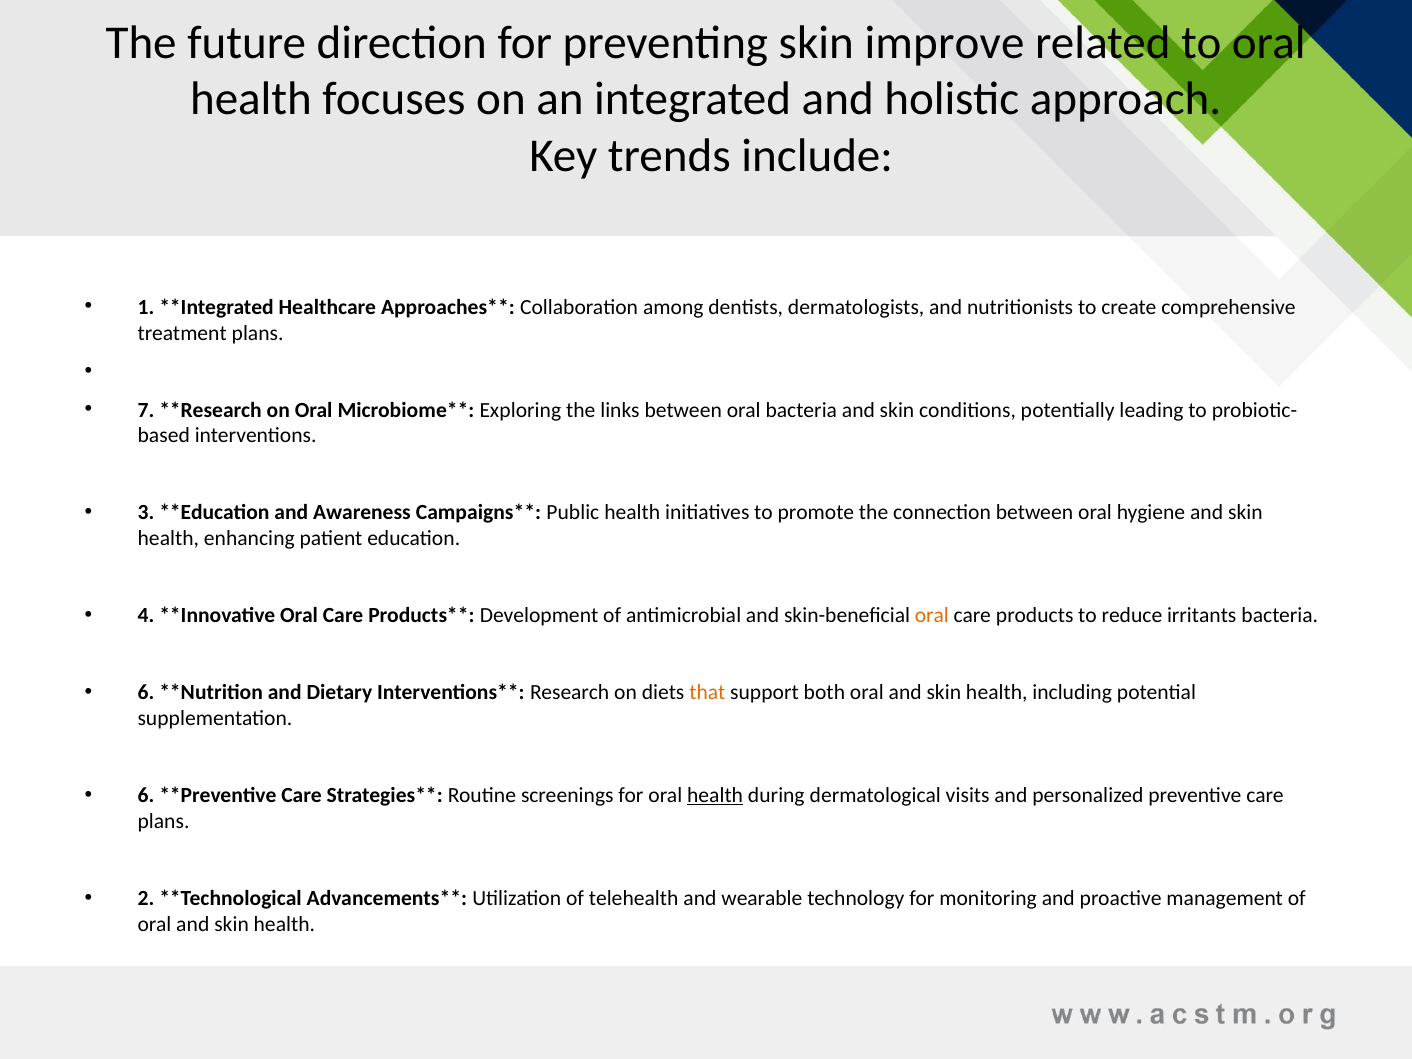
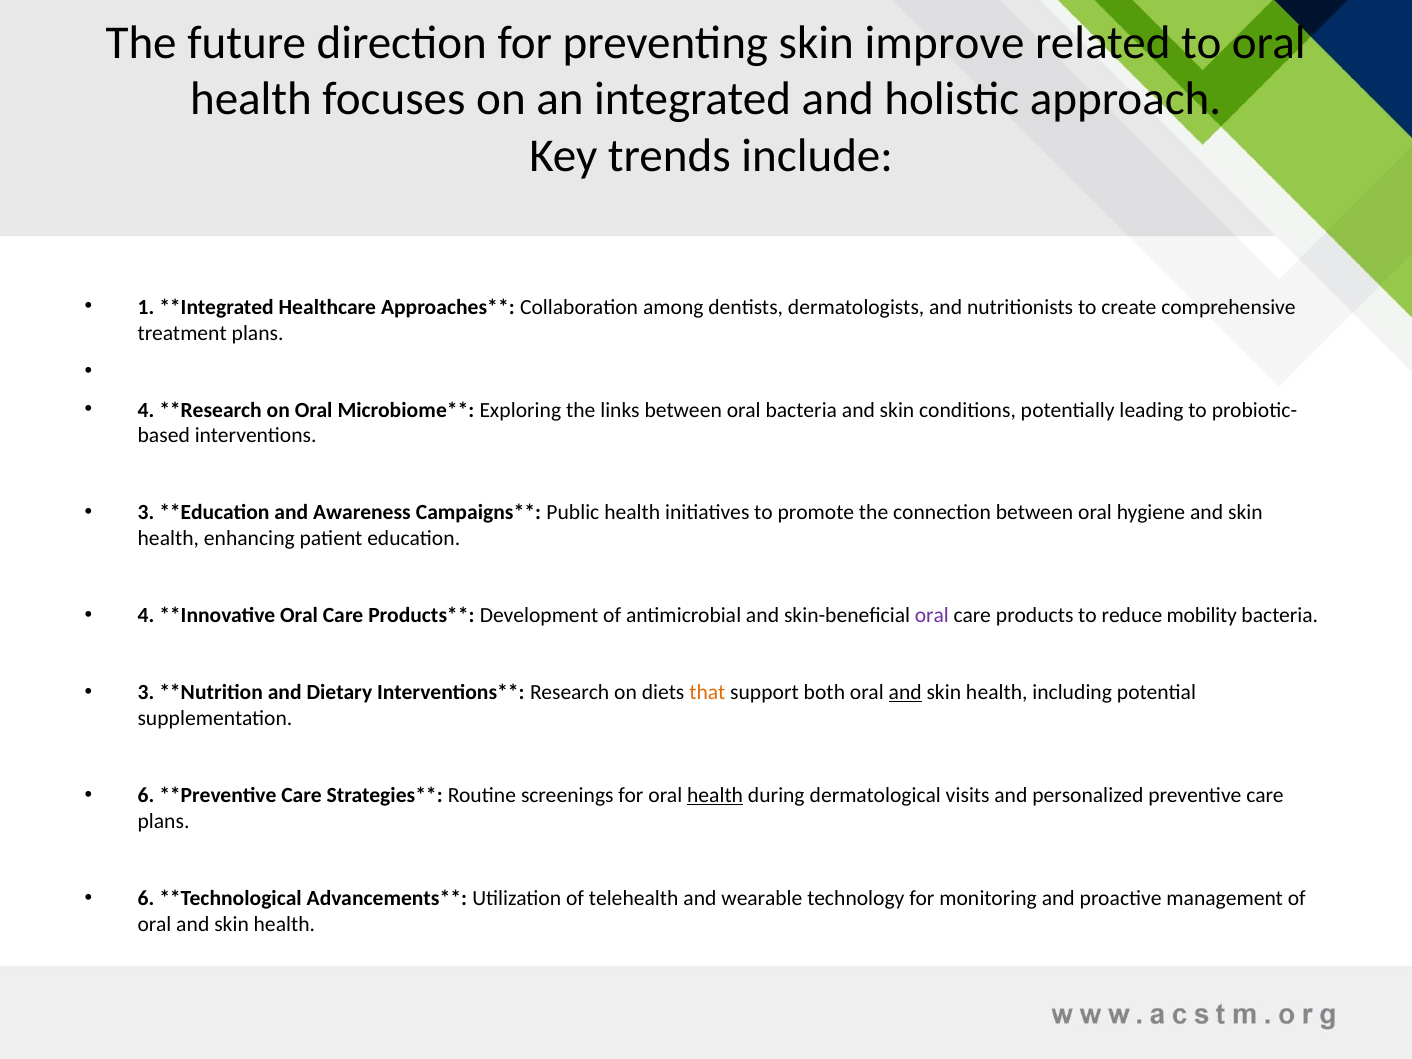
7 at (146, 410): 7 -> 4
oral at (932, 616) colour: orange -> purple
irritants: irritants -> mobility
6 at (146, 693): 6 -> 3
and at (905, 693) underline: none -> present
2 at (146, 898): 2 -> 6
